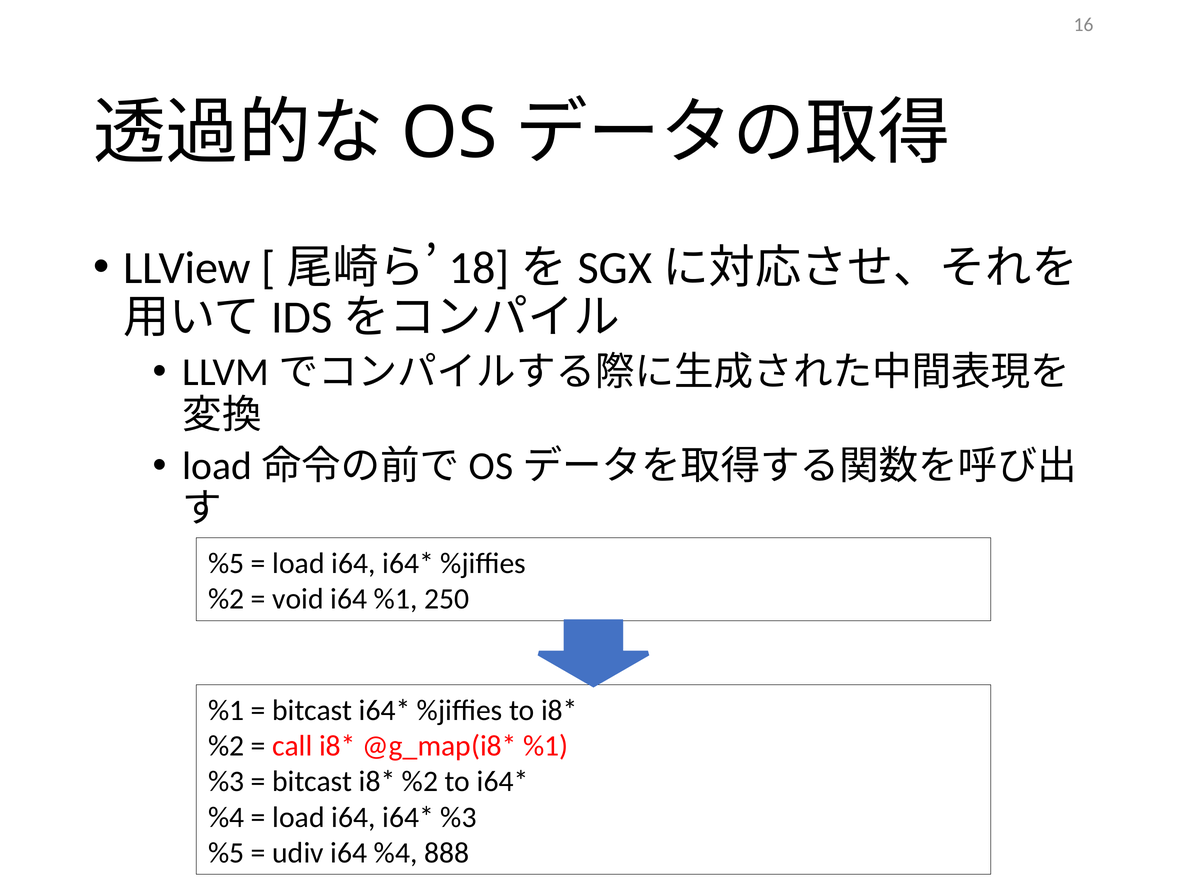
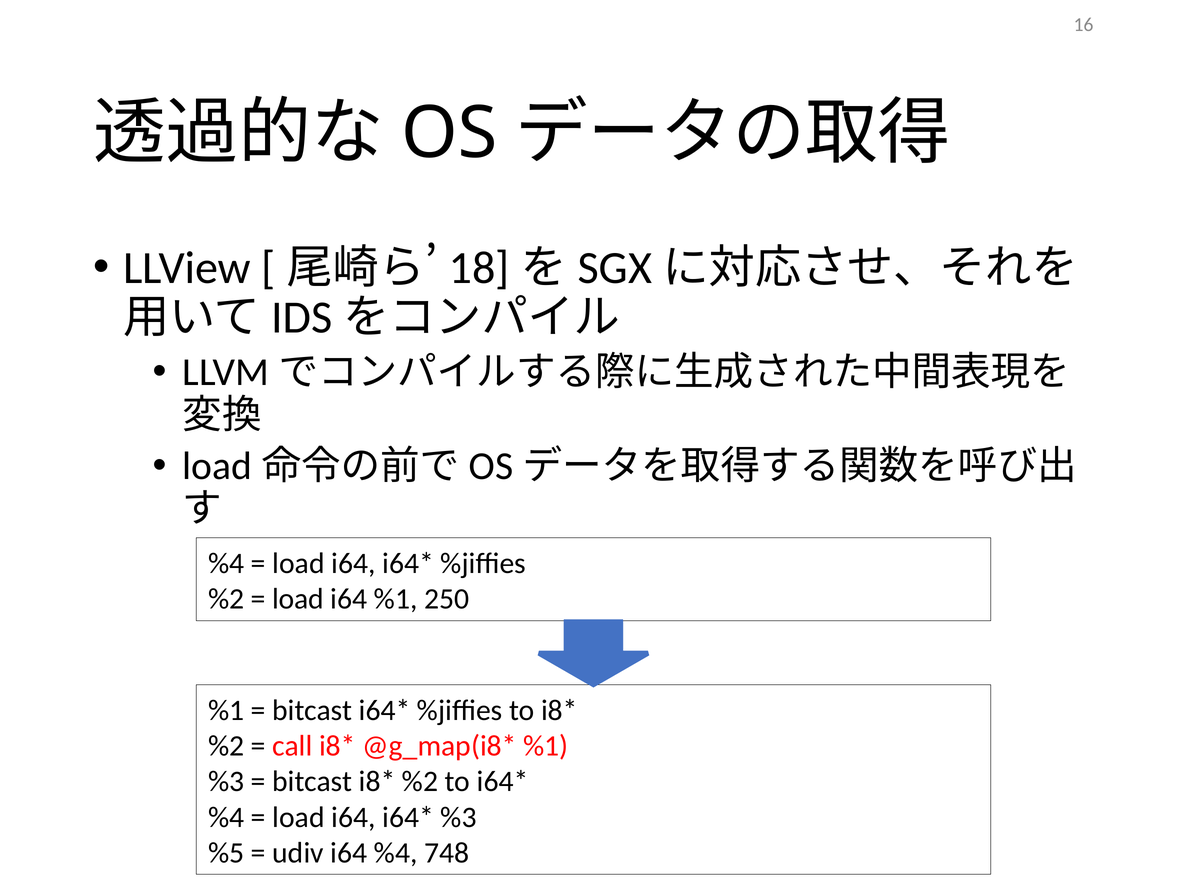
%5 at (226, 563): %5 -> %4
void at (298, 599): void -> load
888: 888 -> 748
